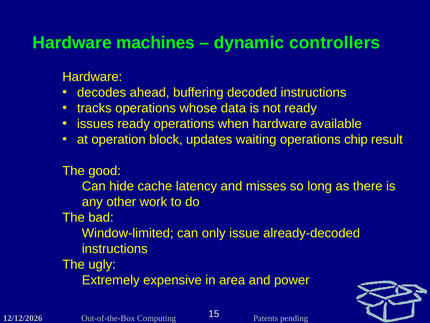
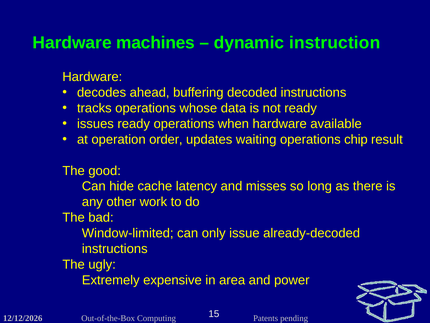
controllers: controllers -> instruction
block: block -> order
